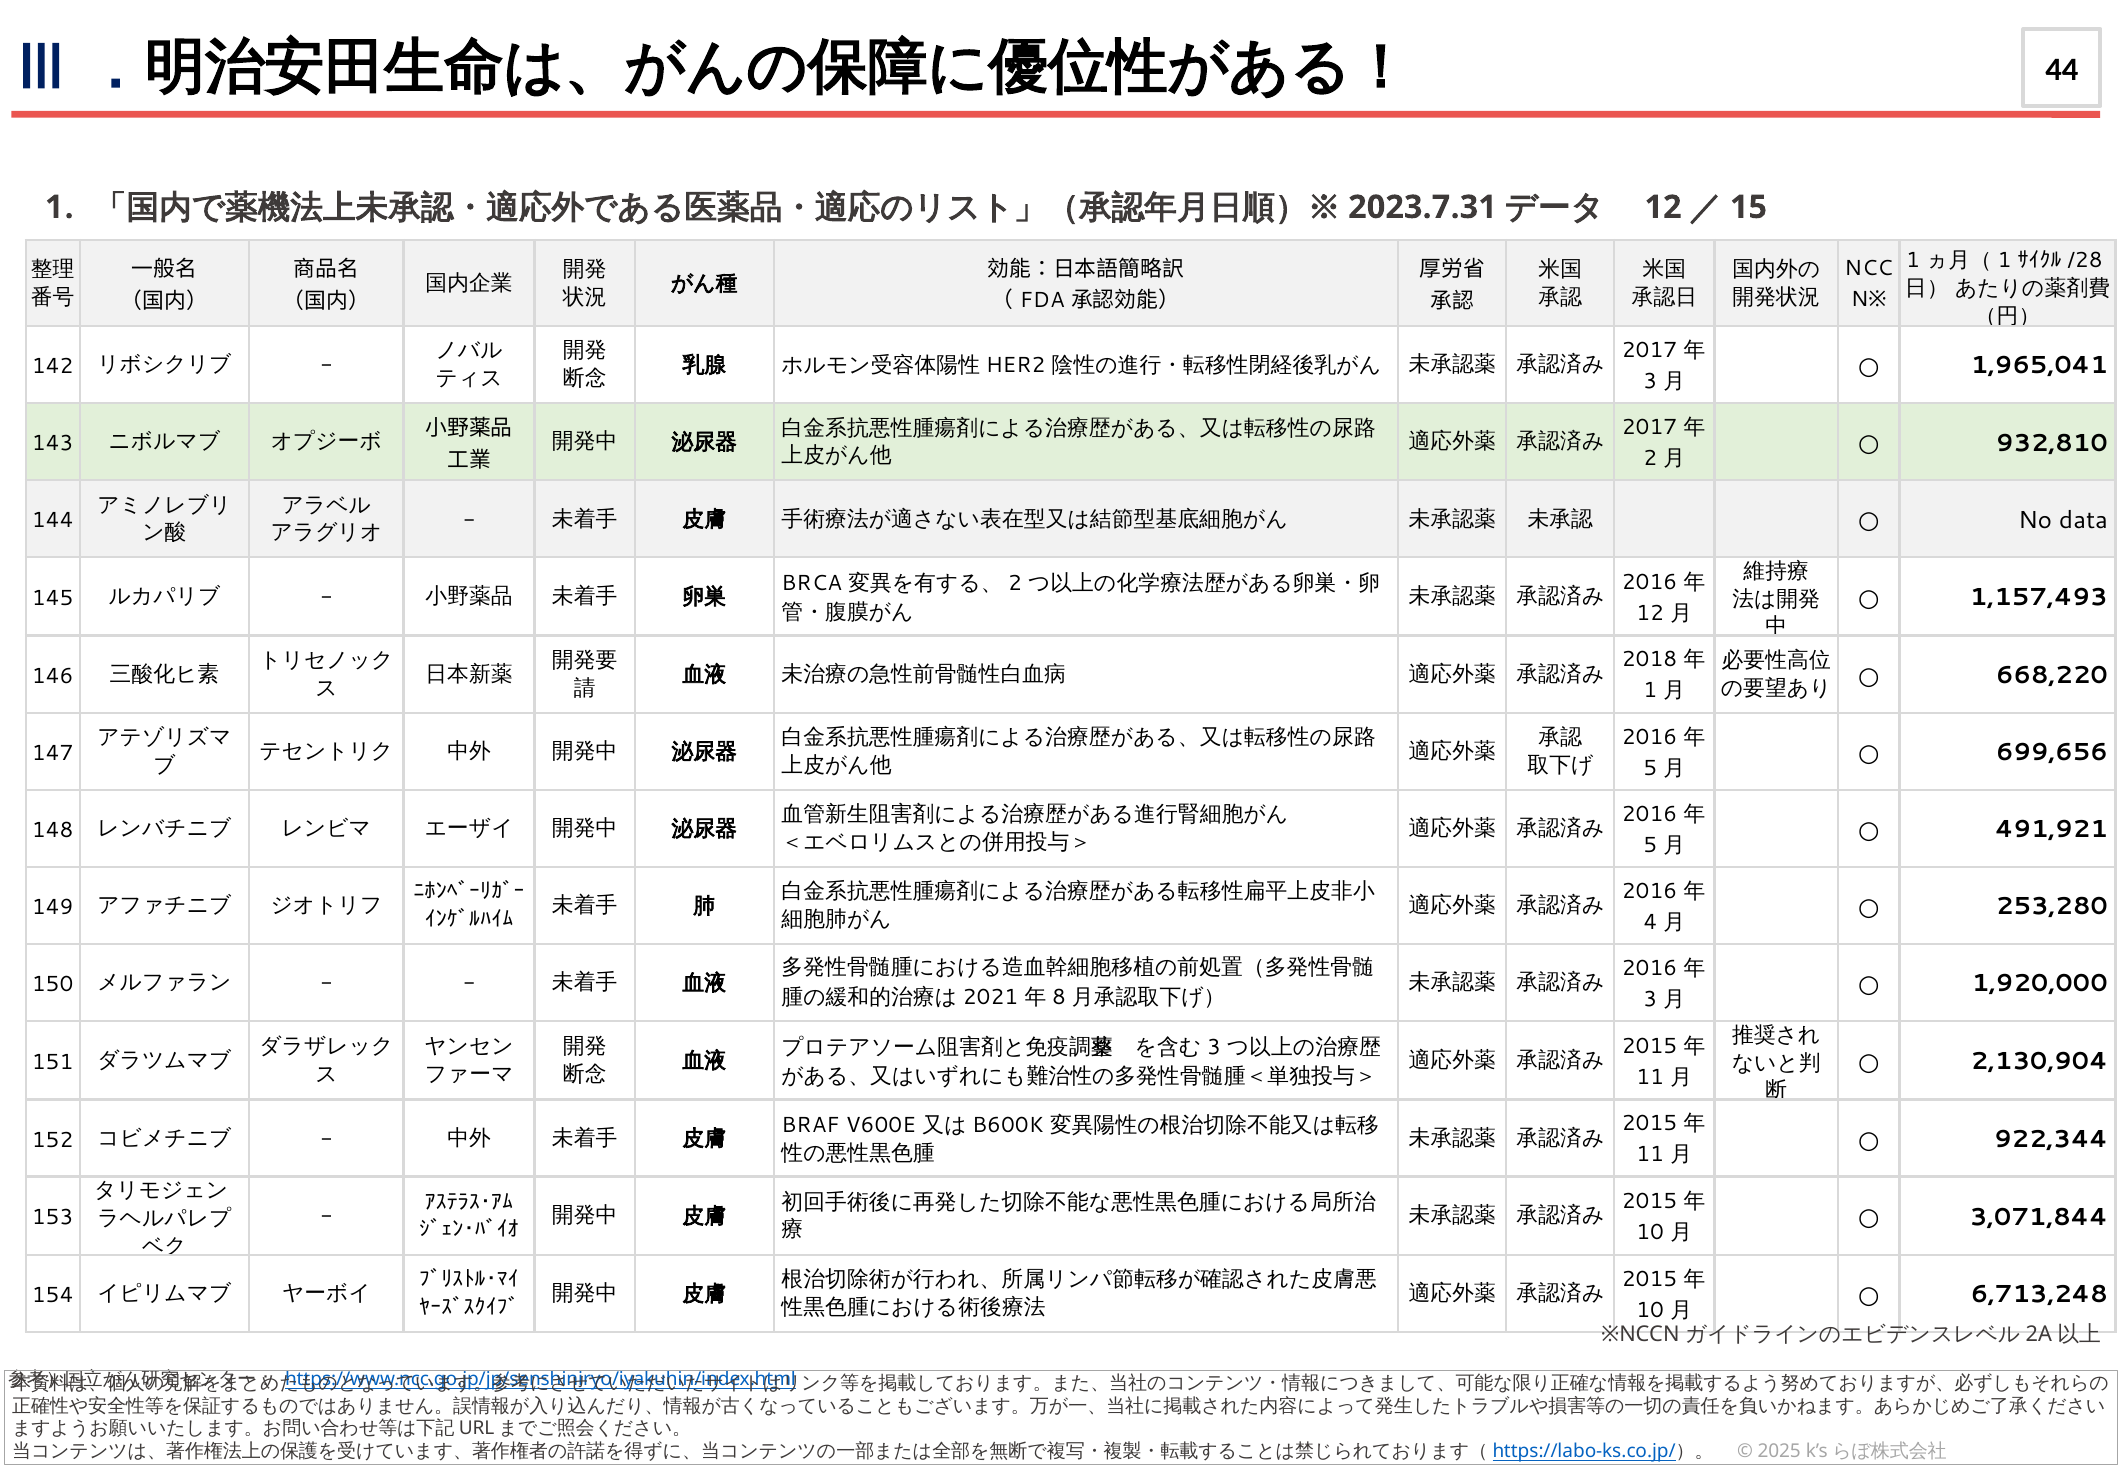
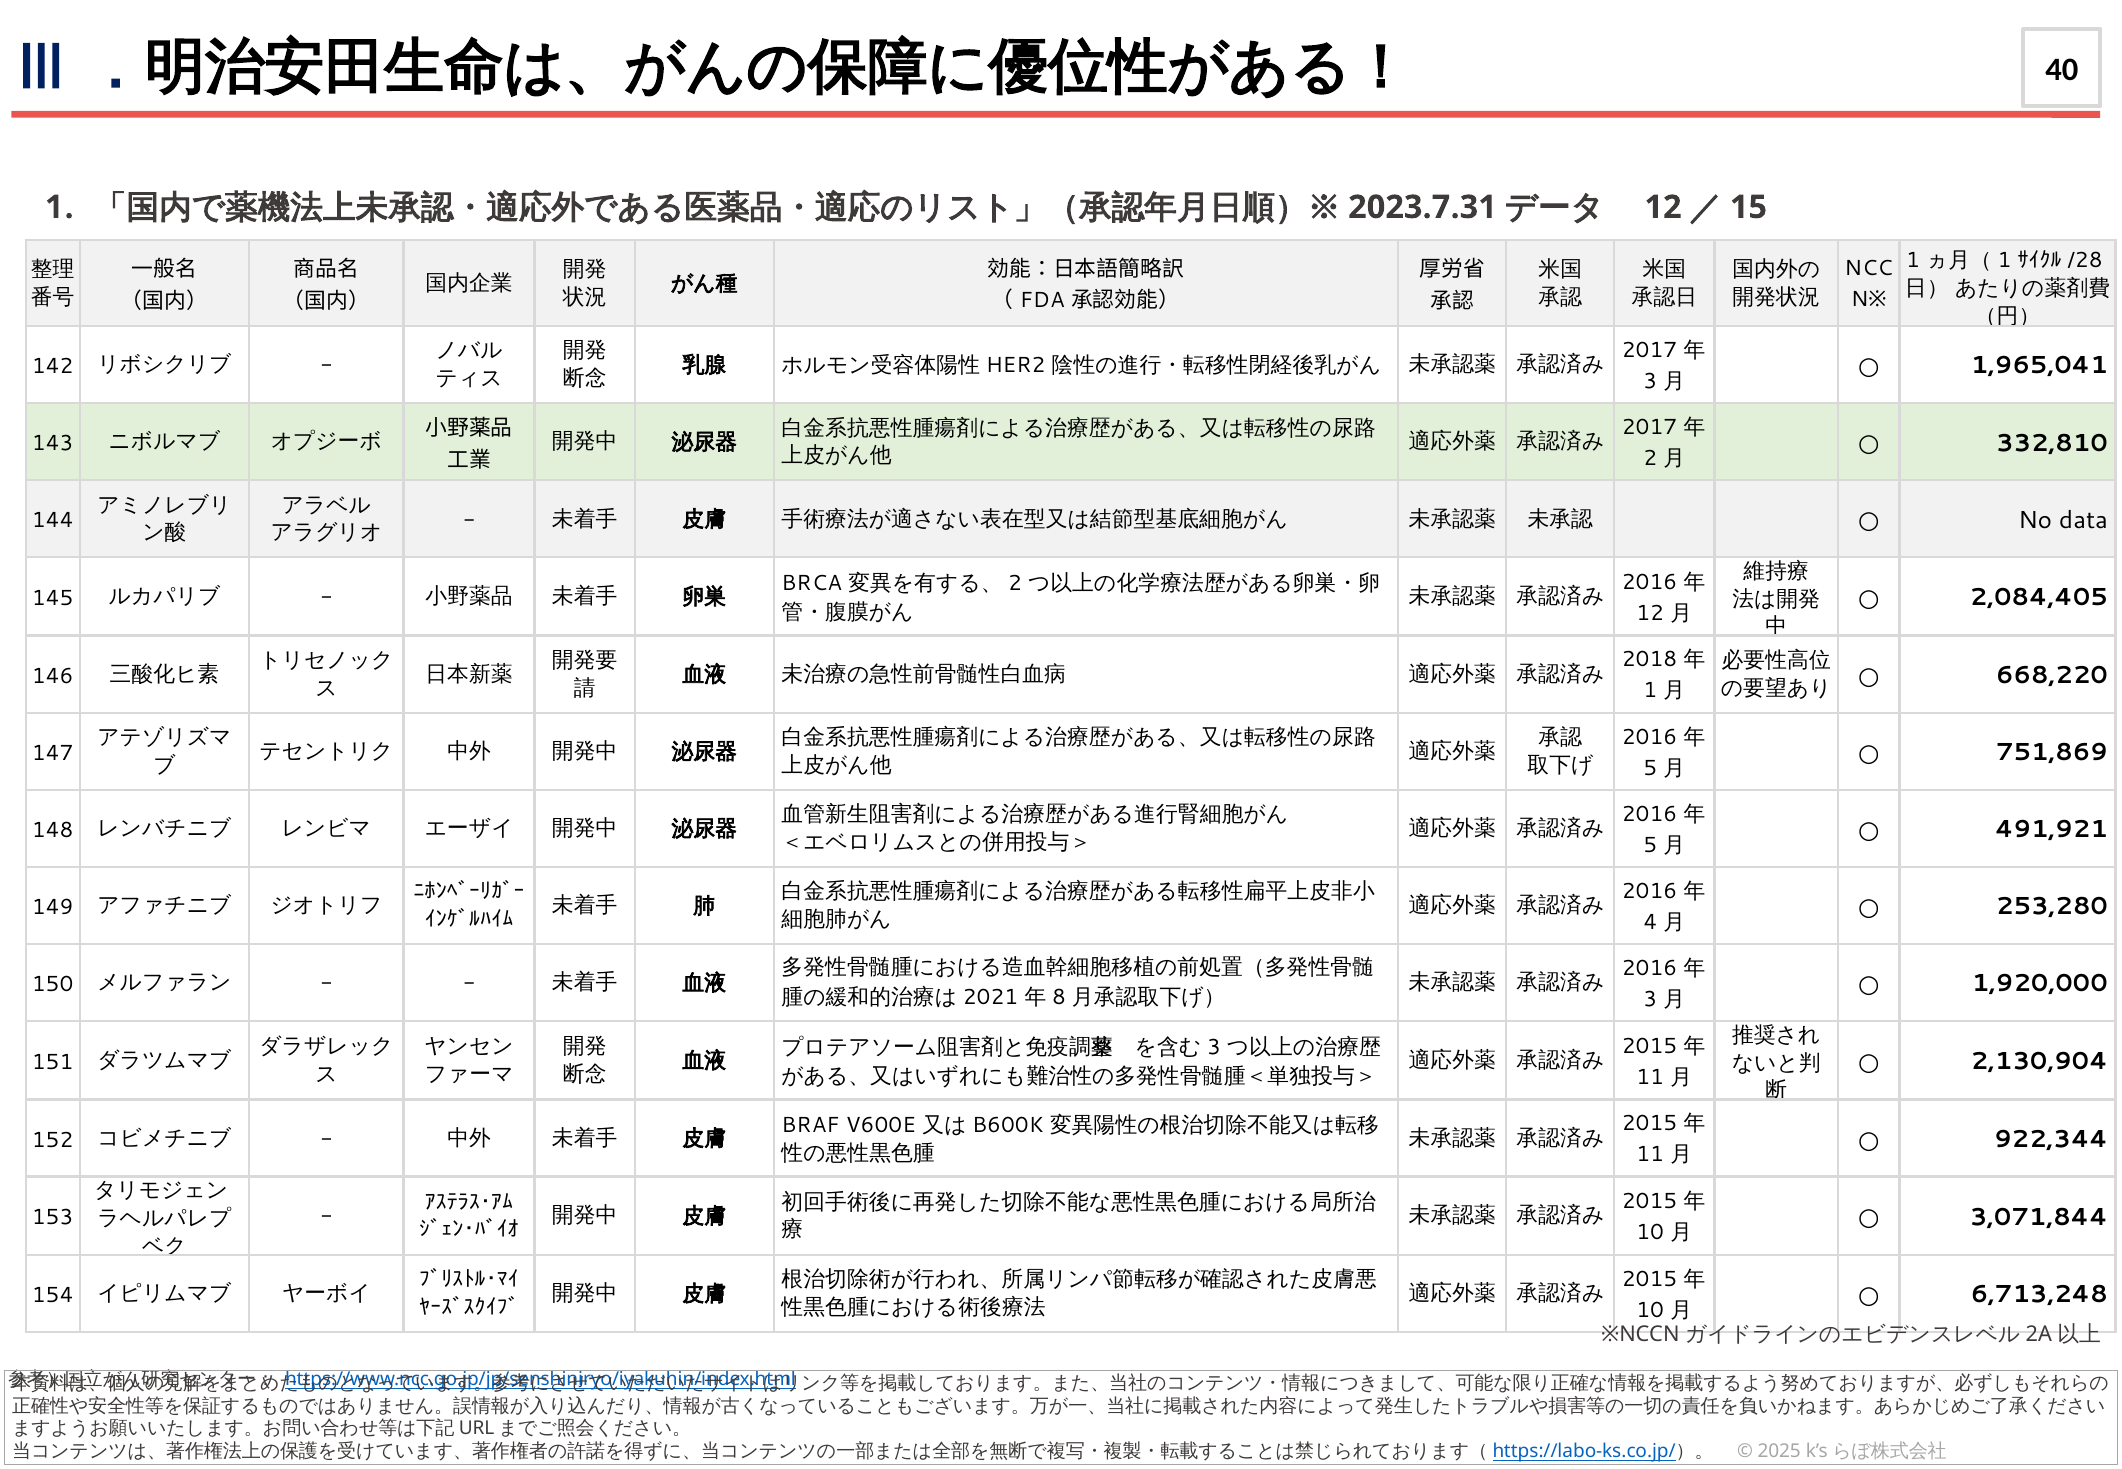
44: 44 -> 40
932,810: 932,810 -> 332,810
1,157,493: 1,157,493 -> 2,084,405
699,656: 699,656 -> 751,869
